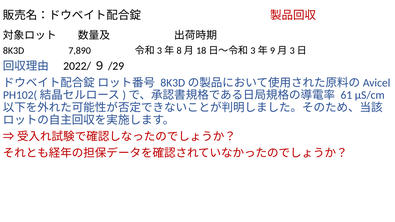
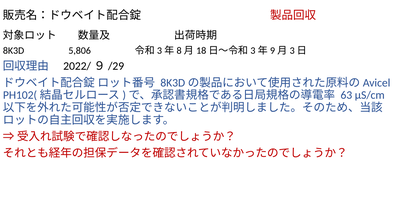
7,890: 7,890 -> 5,806
61: 61 -> 63
